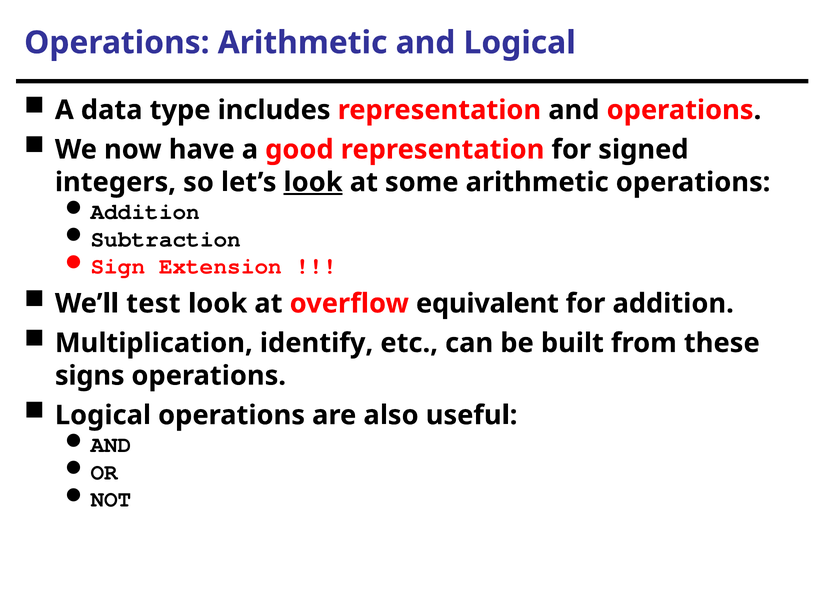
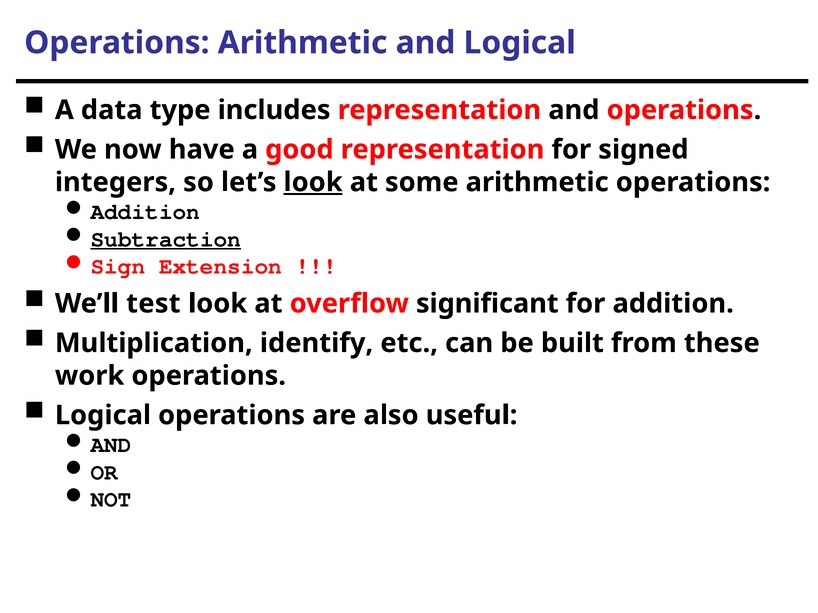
Subtraction underline: none -> present
equivalent: equivalent -> significant
signs: signs -> work
